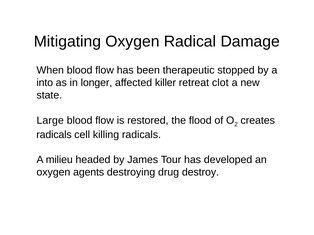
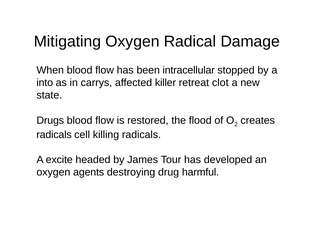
therapeutic: therapeutic -> intracellular
longer: longer -> carrys
Large: Large -> Drugs
milieu: milieu -> excite
destroy: destroy -> harmful
